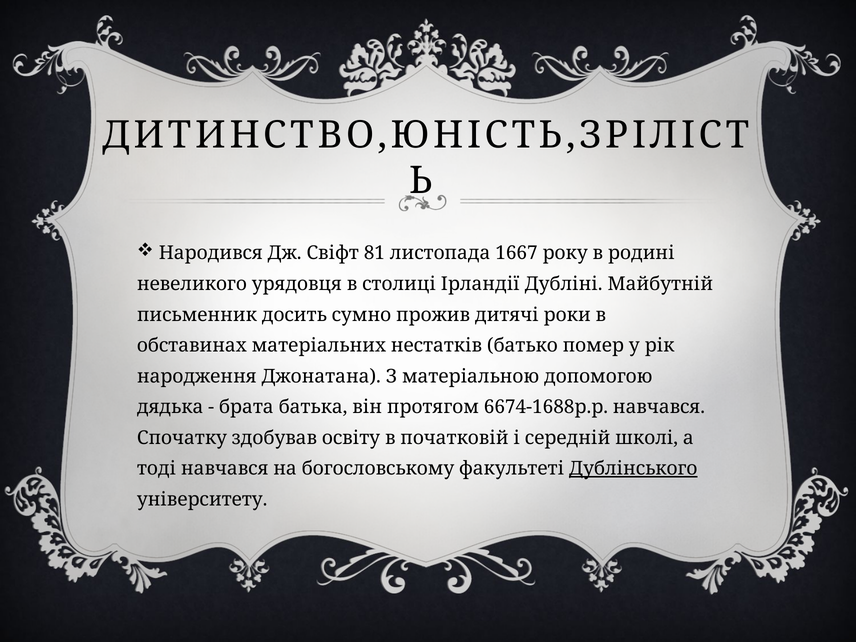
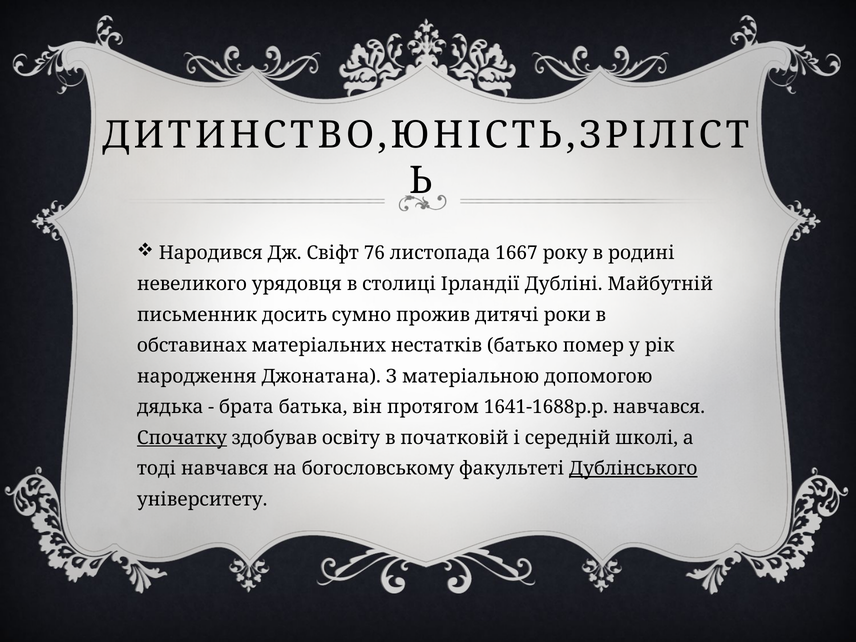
81: 81 -> 76
6674-1688р.р: 6674-1688р.р -> 1641-1688р.р
Спочатку underline: none -> present
